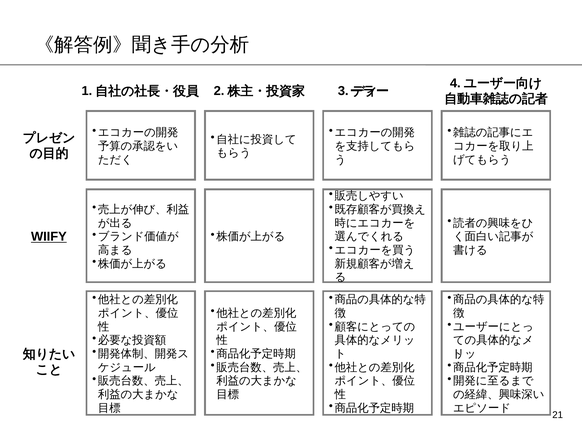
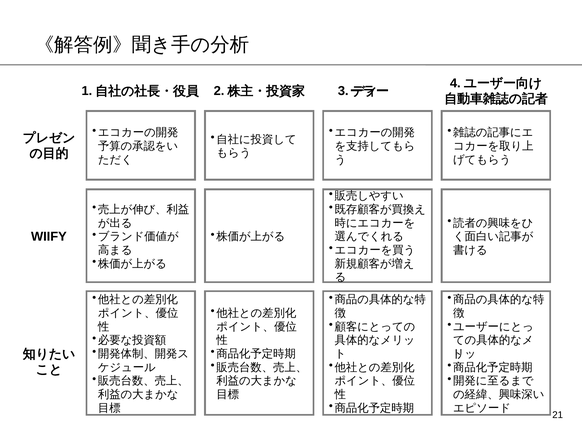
WIIFY underline: present -> none
